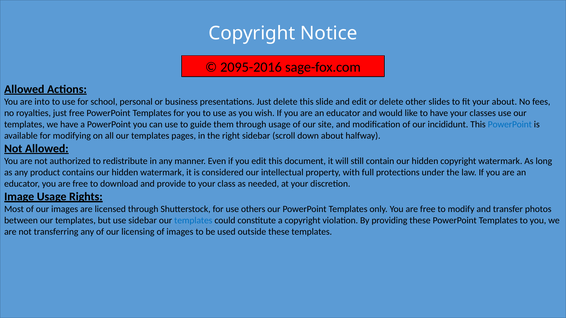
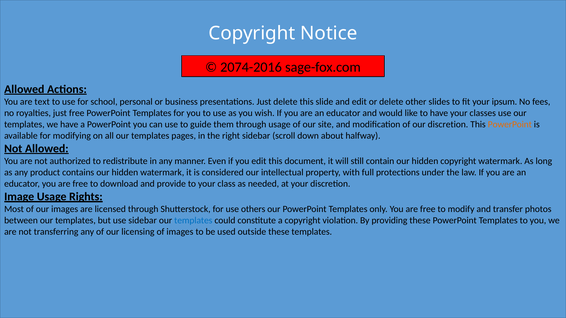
2095-2016: 2095-2016 -> 2074-2016
into: into -> text
your about: about -> ipsum
our incididunt: incididunt -> discretion
PowerPoint at (510, 124) colour: blue -> orange
